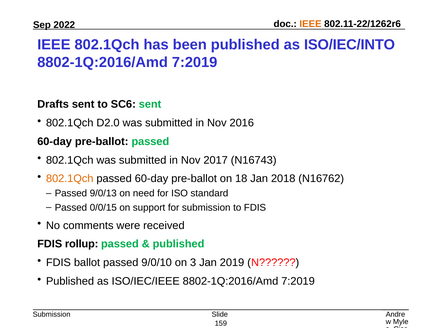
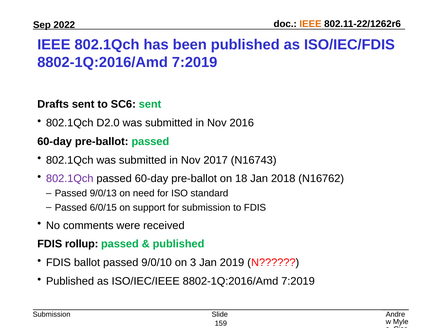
ISO/IEC/INTO: ISO/IEC/INTO -> ISO/IEC/FDIS
802.1Qch at (70, 179) colour: orange -> purple
0/0/15: 0/0/15 -> 6/0/15
